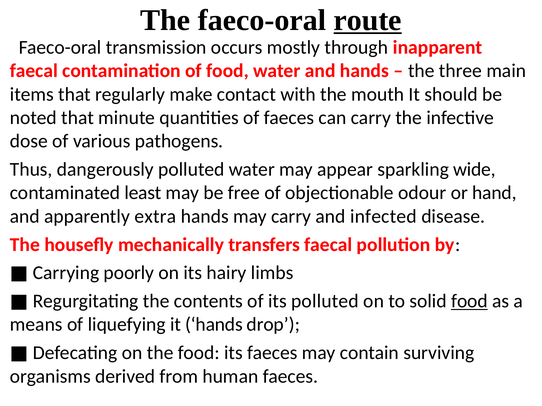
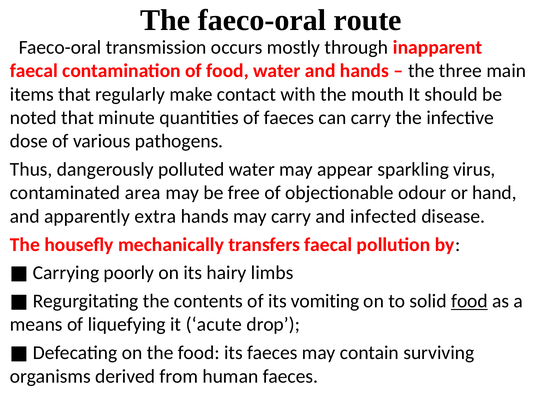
route underline: present -> none
wide: wide -> virus
least: least -> area
its polluted: polluted -> vomiting
it hands: hands -> acute
